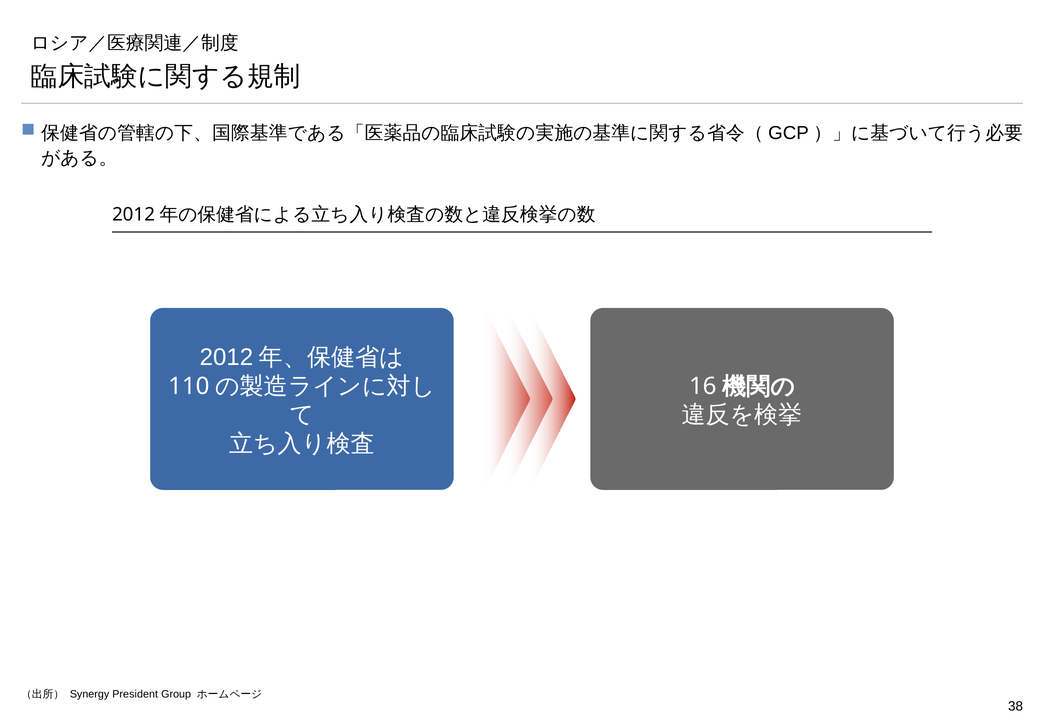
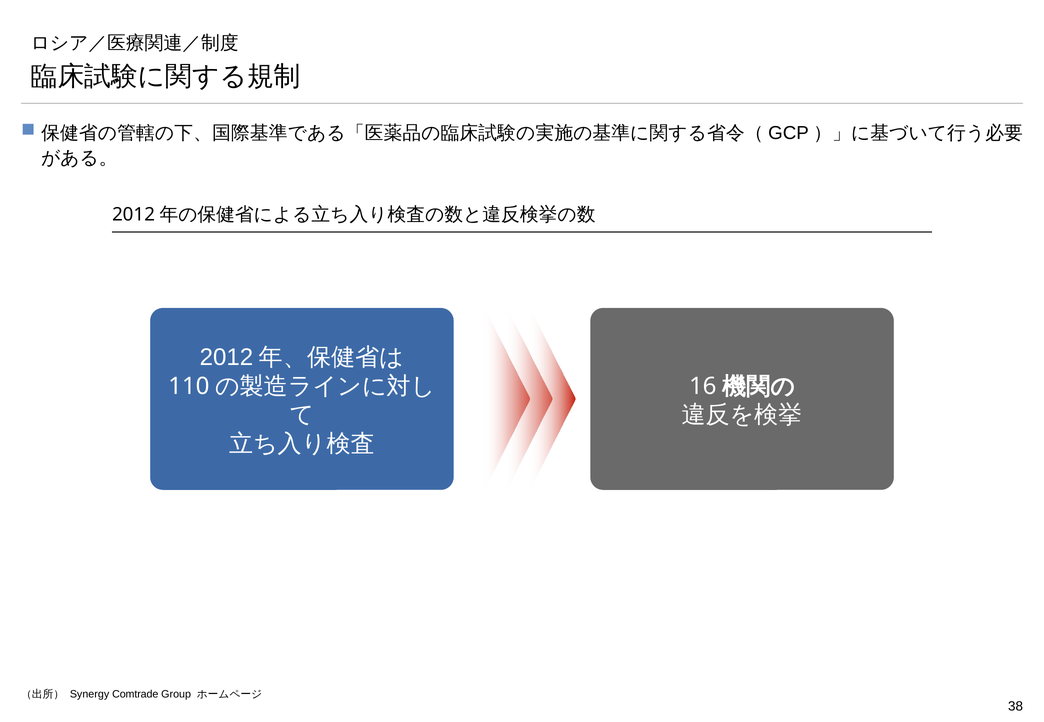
President: President -> Comtrade
